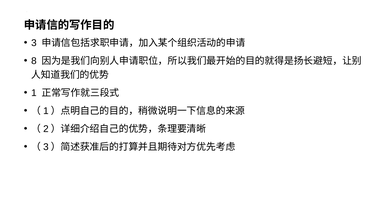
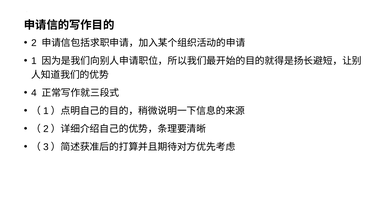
3: 3 -> 2
8: 8 -> 1
1: 1 -> 4
